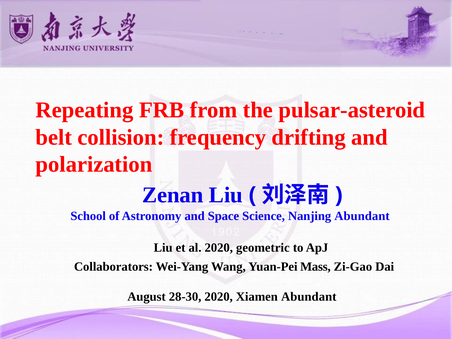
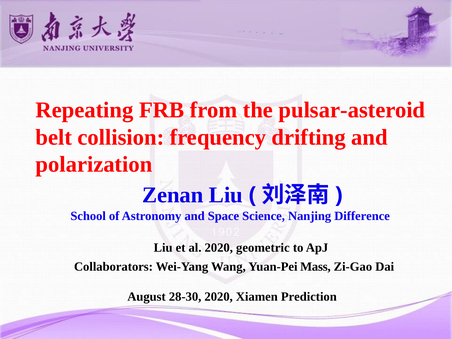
Nanjing Abundant: Abundant -> Difference
Xiamen Abundant: Abundant -> Prediction
